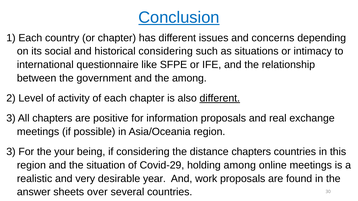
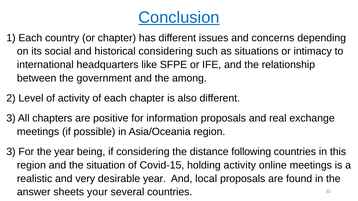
questionnaire: questionnaire -> headquarters
different at (220, 98) underline: present -> none
the your: your -> year
distance chapters: chapters -> following
Covid-29: Covid-29 -> Covid-15
holding among: among -> activity
work: work -> local
over: over -> your
